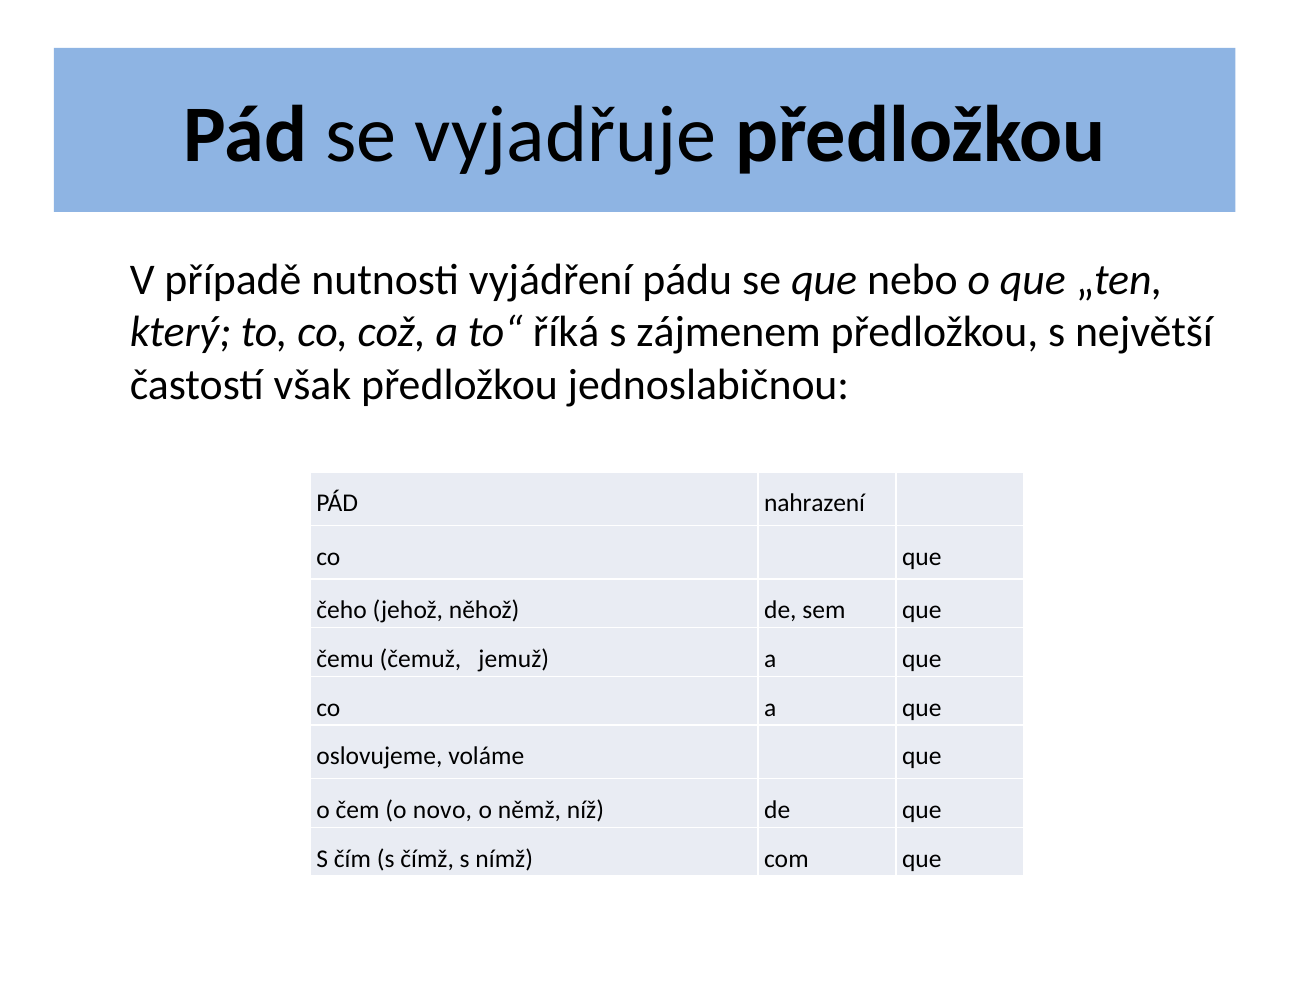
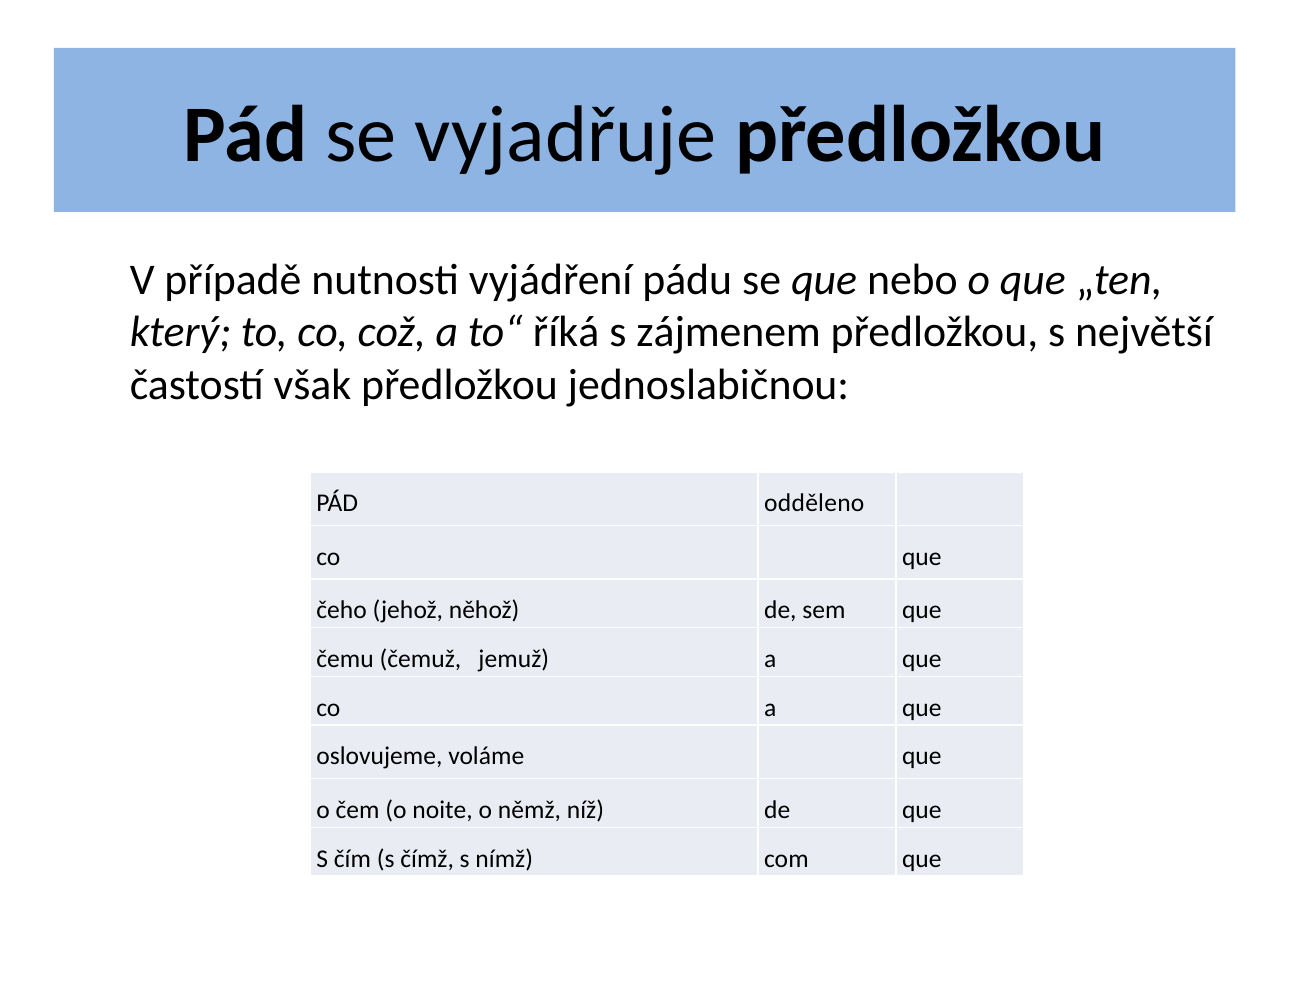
nahrazení: nahrazení -> odděleno
novo: novo -> noite
